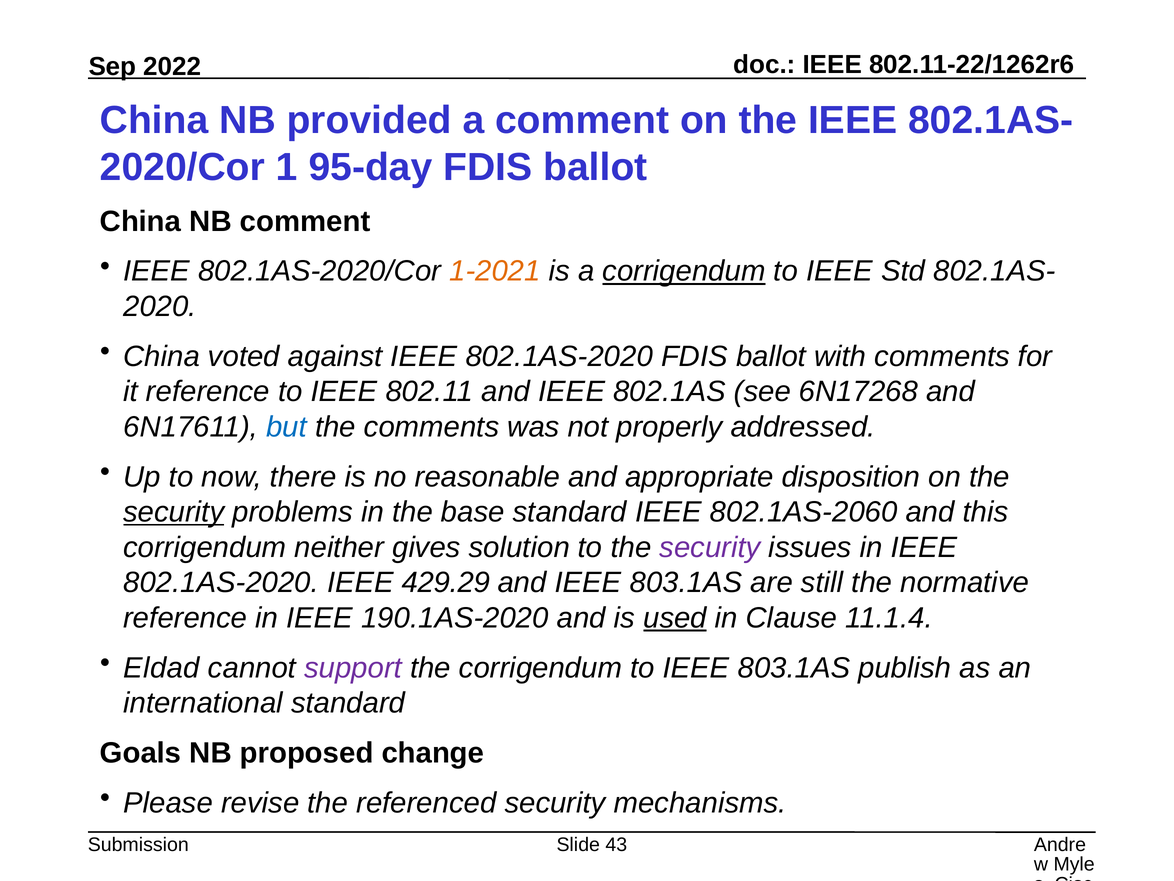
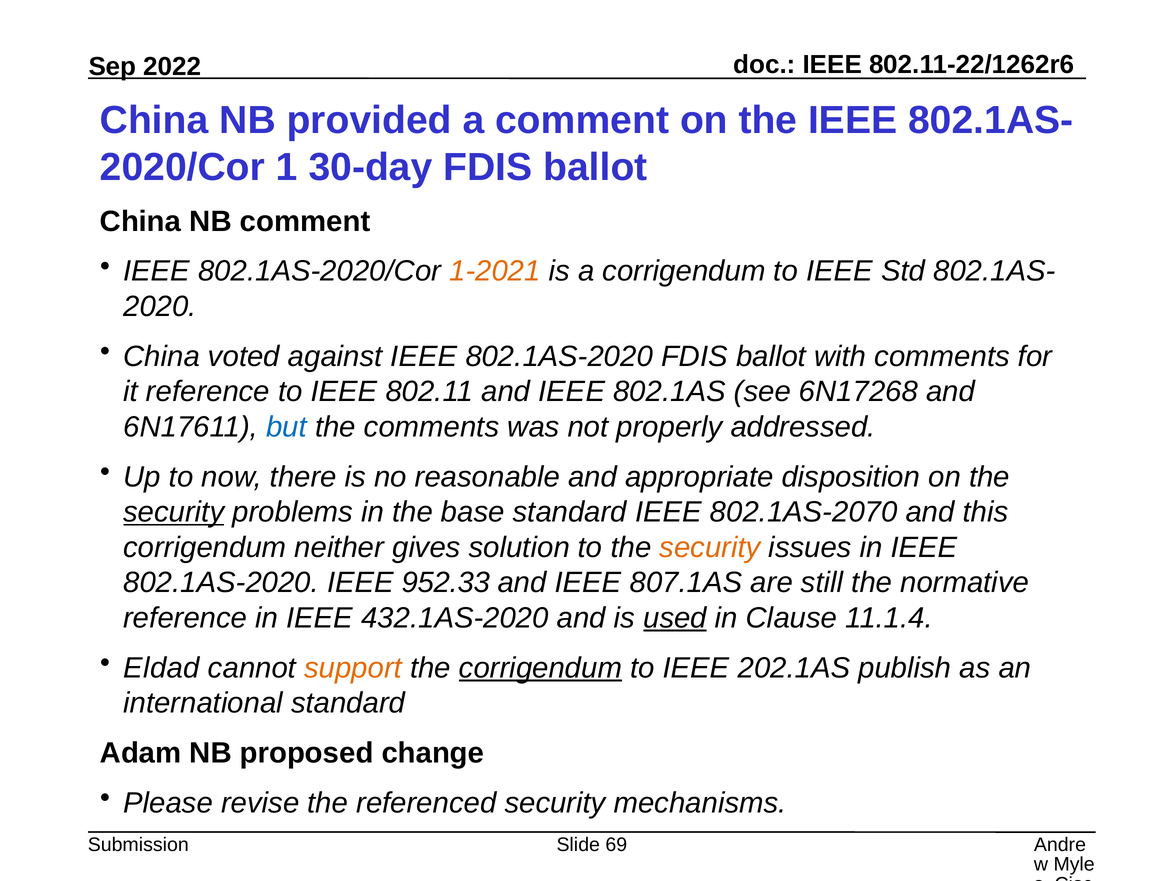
95-day: 95-day -> 30-day
corrigendum at (684, 271) underline: present -> none
802.1AS-2060: 802.1AS-2060 -> 802.1AS-2070
security at (710, 547) colour: purple -> orange
429.29: 429.29 -> 952.33
and IEEE 803.1AS: 803.1AS -> 807.1AS
190.1AS-2020: 190.1AS-2020 -> 432.1AS-2020
support colour: purple -> orange
corrigendum at (540, 667) underline: none -> present
to IEEE 803.1AS: 803.1AS -> 202.1AS
Goals: Goals -> Adam
43: 43 -> 69
